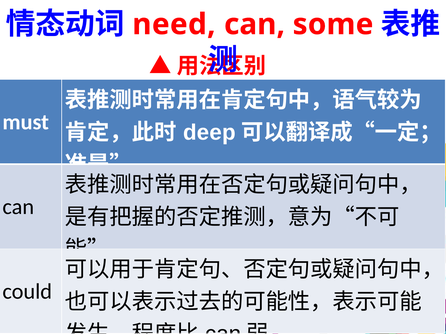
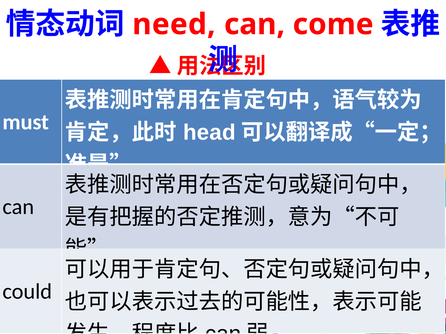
some: some -> come
deep: deep -> head
